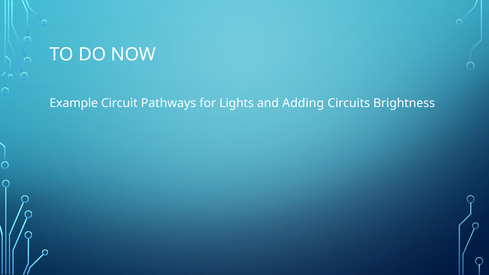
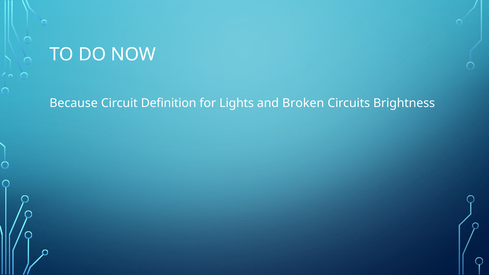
Example: Example -> Because
Pathways: Pathways -> Definition
Adding: Adding -> Broken
